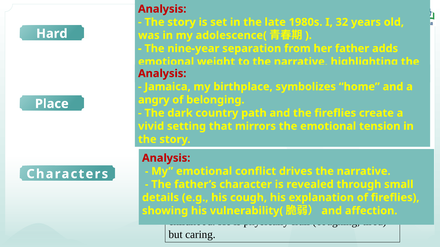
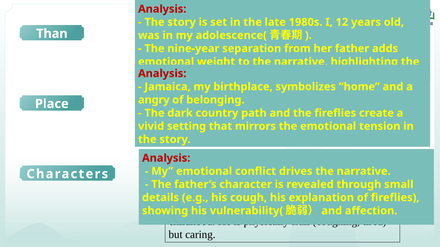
32: 32 -> 12
Hard: Hard -> Than
